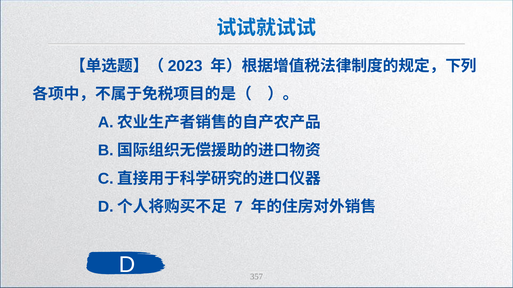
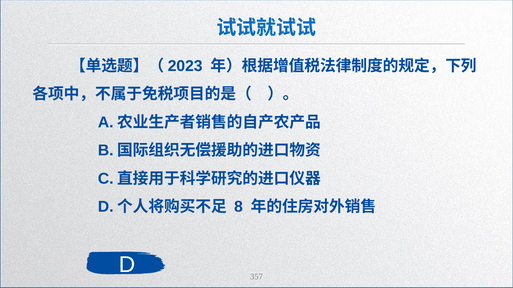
7: 7 -> 8
